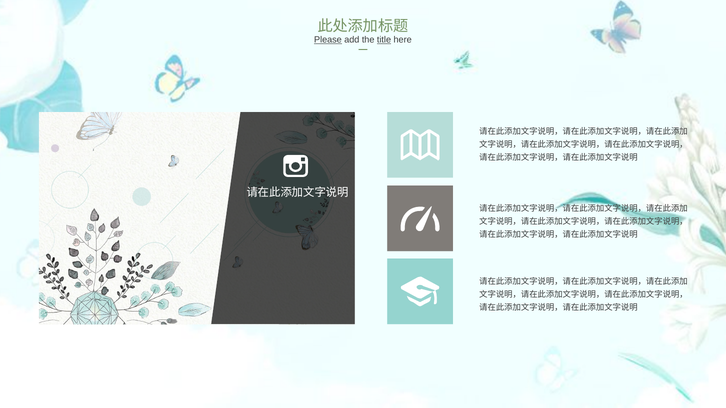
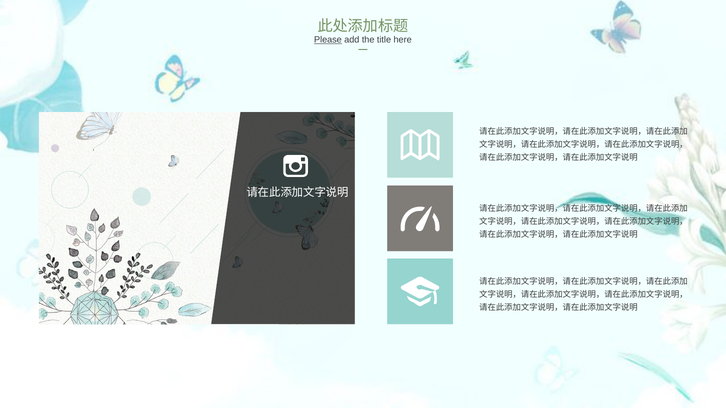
title underline: present -> none
